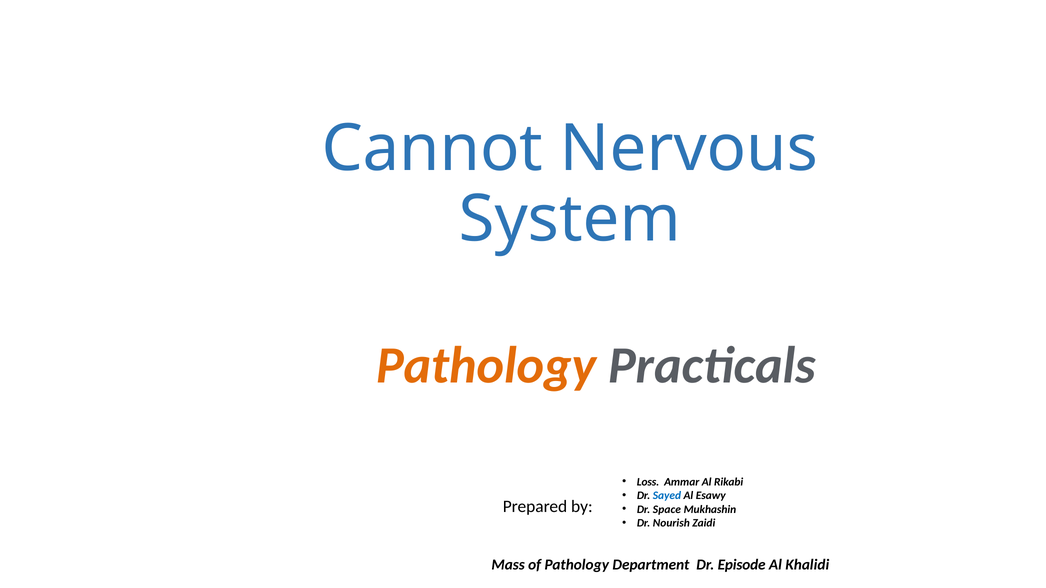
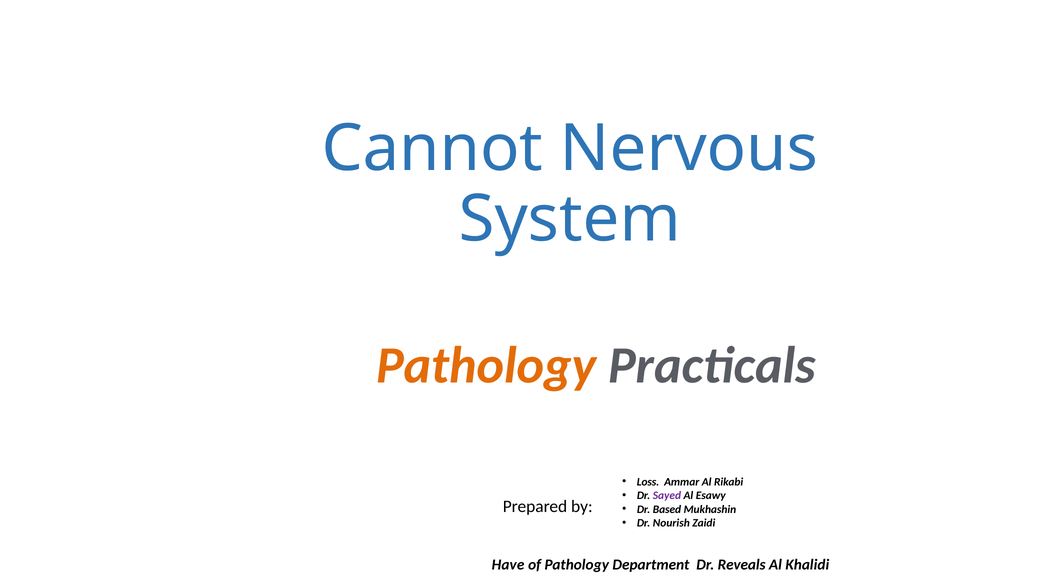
Sayed colour: blue -> purple
Space: Space -> Based
Mass: Mass -> Have
Episode: Episode -> Reveals
